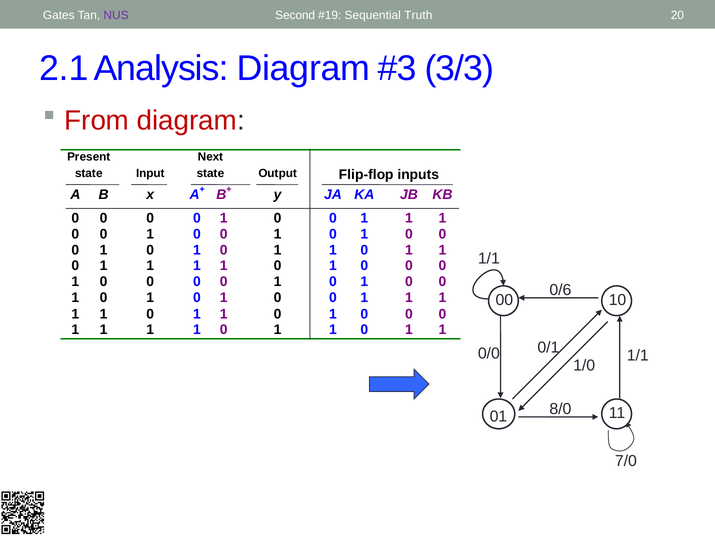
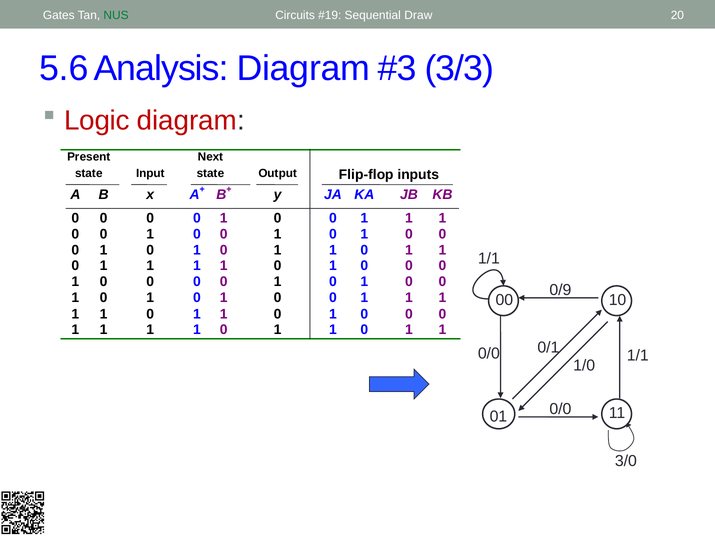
NUS colour: purple -> green
Second: Second -> Circuits
Truth: Truth -> Draw
2.1: 2.1 -> 5.6
From: From -> Logic
0/6: 0/6 -> 0/9
8/0 at (560, 409): 8/0 -> 0/0
7/0: 7/0 -> 3/0
